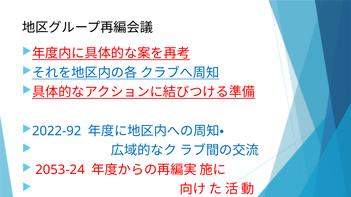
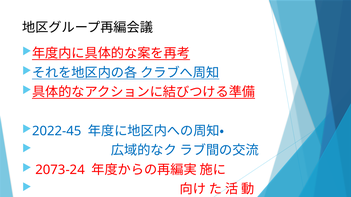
2022-92: 2022-92 -> 2022-45
2053-24: 2053-24 -> 2073-24
